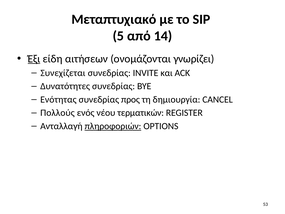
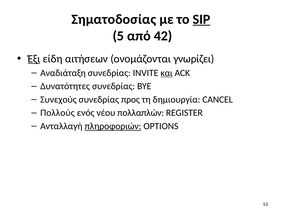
Μεταπτυχιακό: Μεταπτυχιακό -> Σηματοδοσίας
SIP underline: none -> present
14: 14 -> 42
Συνεχίζεται: Συνεχίζεται -> Αναδιάταξη
και underline: none -> present
Ενότητας: Ενότητας -> Συνεχούς
τερματικών: τερματικών -> πολλαπλών
